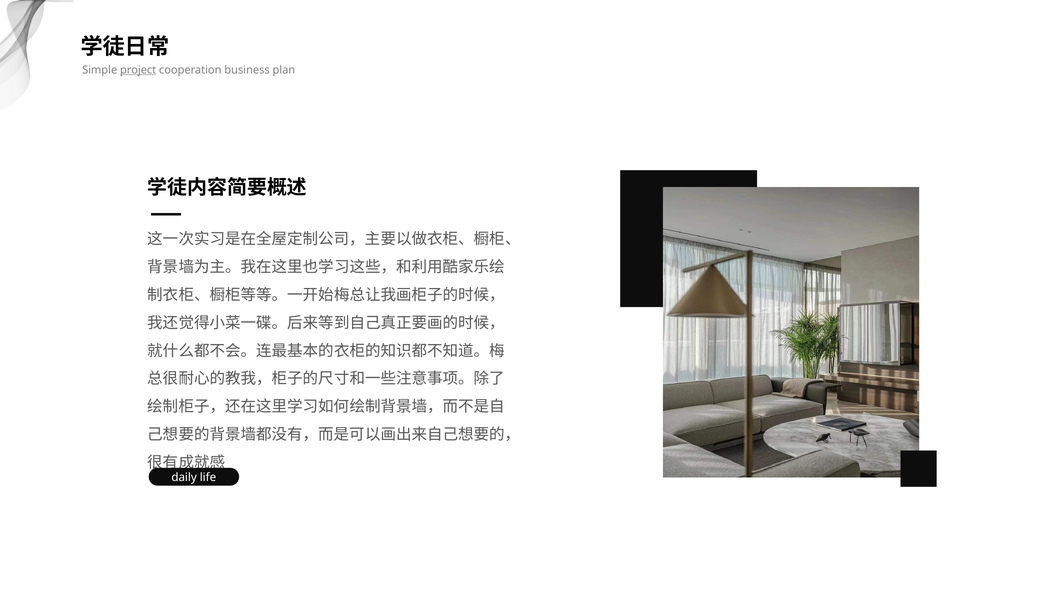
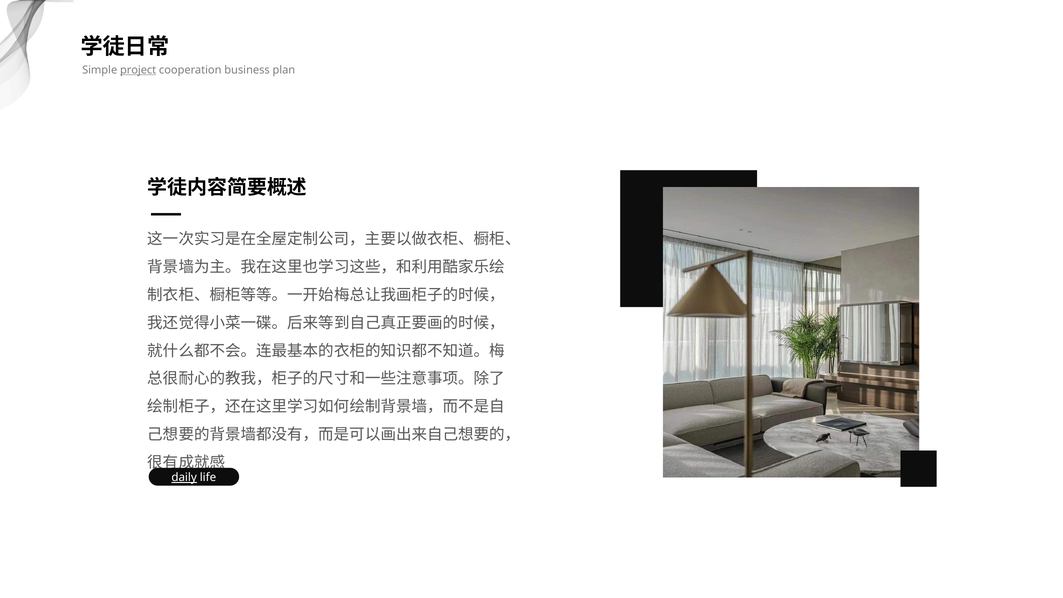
daily underline: none -> present
